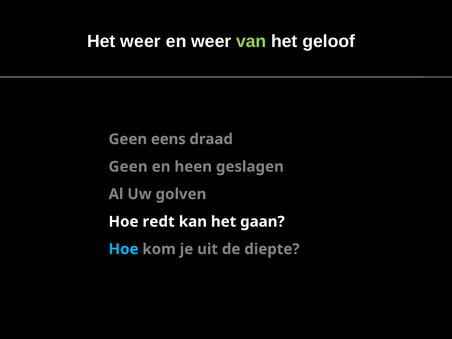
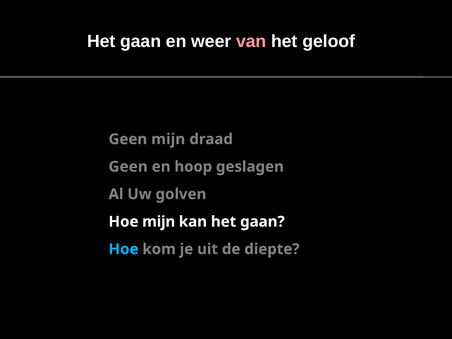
weer at (141, 41): weer -> gaan
van colour: light green -> pink
Geen eens: eens -> mijn
heen: heen -> hoop
Hoe redt: redt -> mijn
